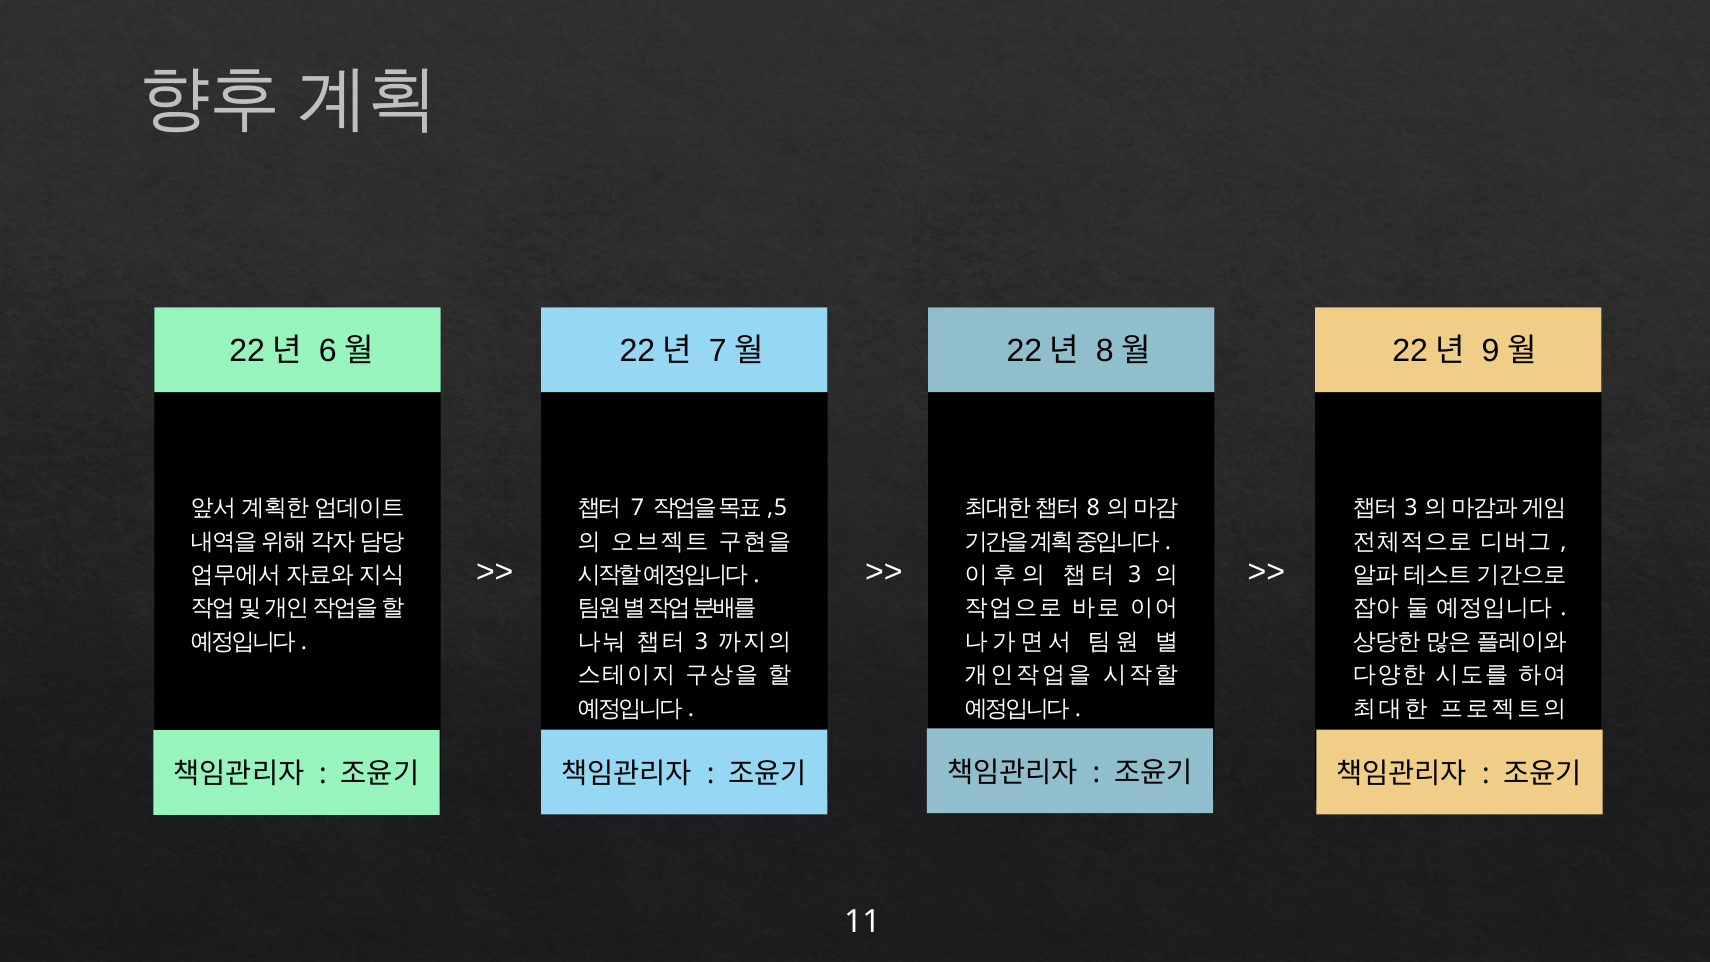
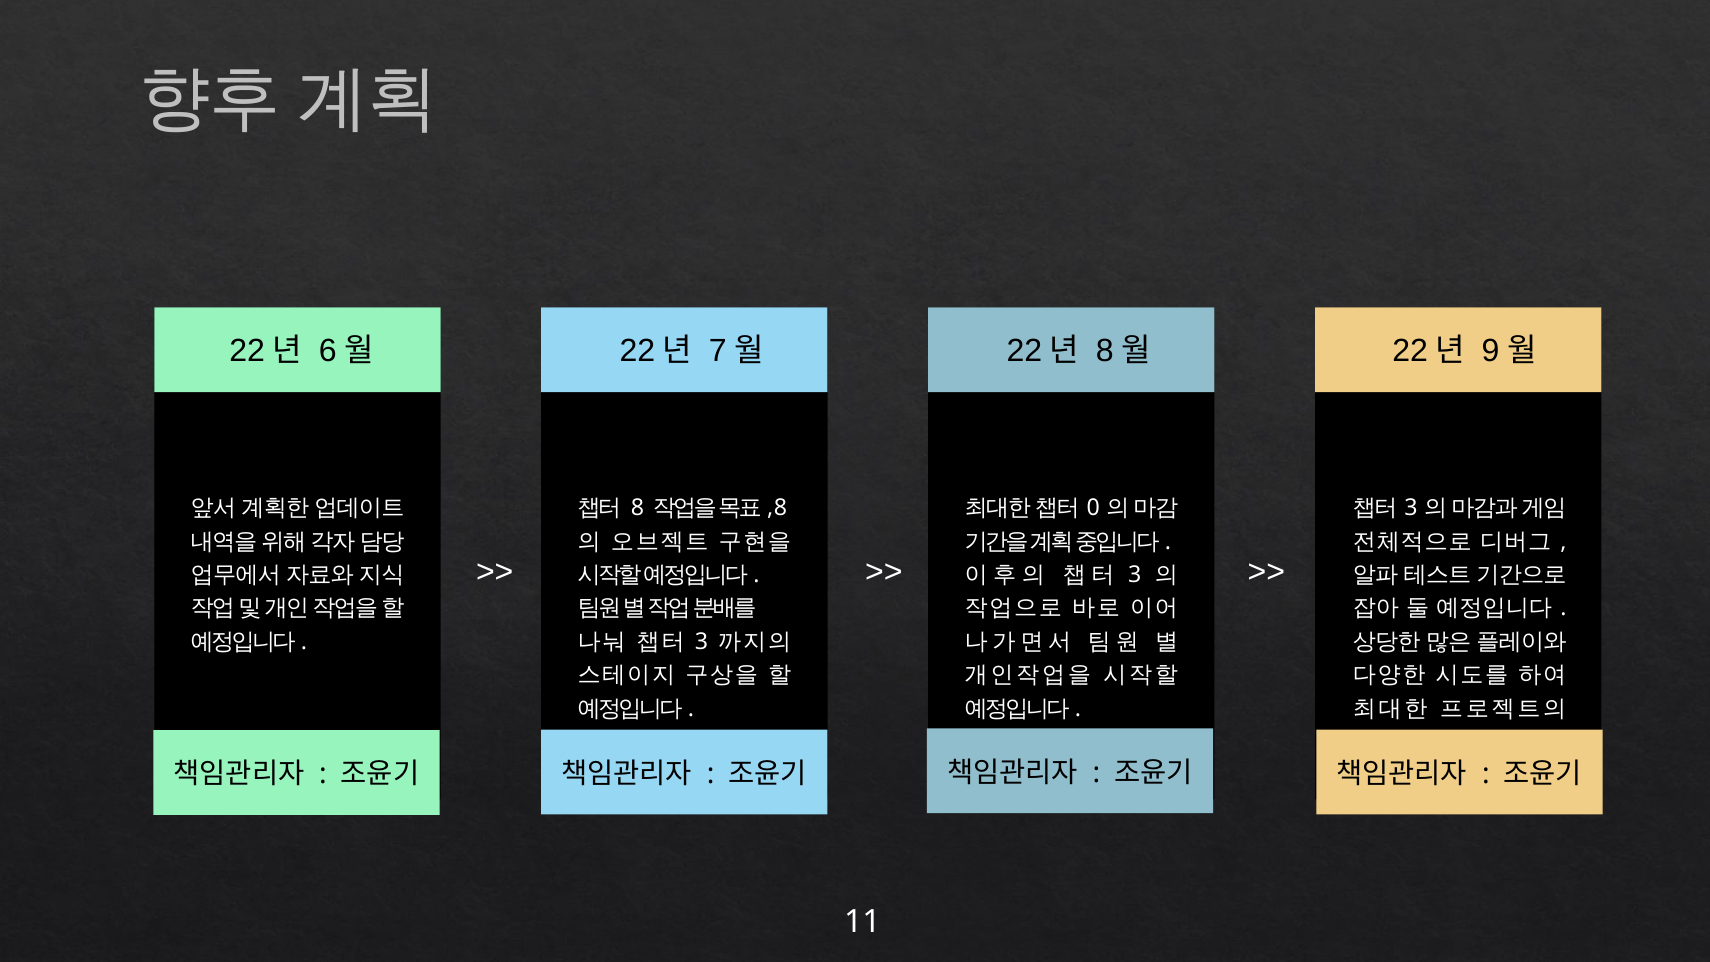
7 at (637, 508): 7 -> 8
5 at (781, 508): 5 -> 8
8: 8 -> 0
